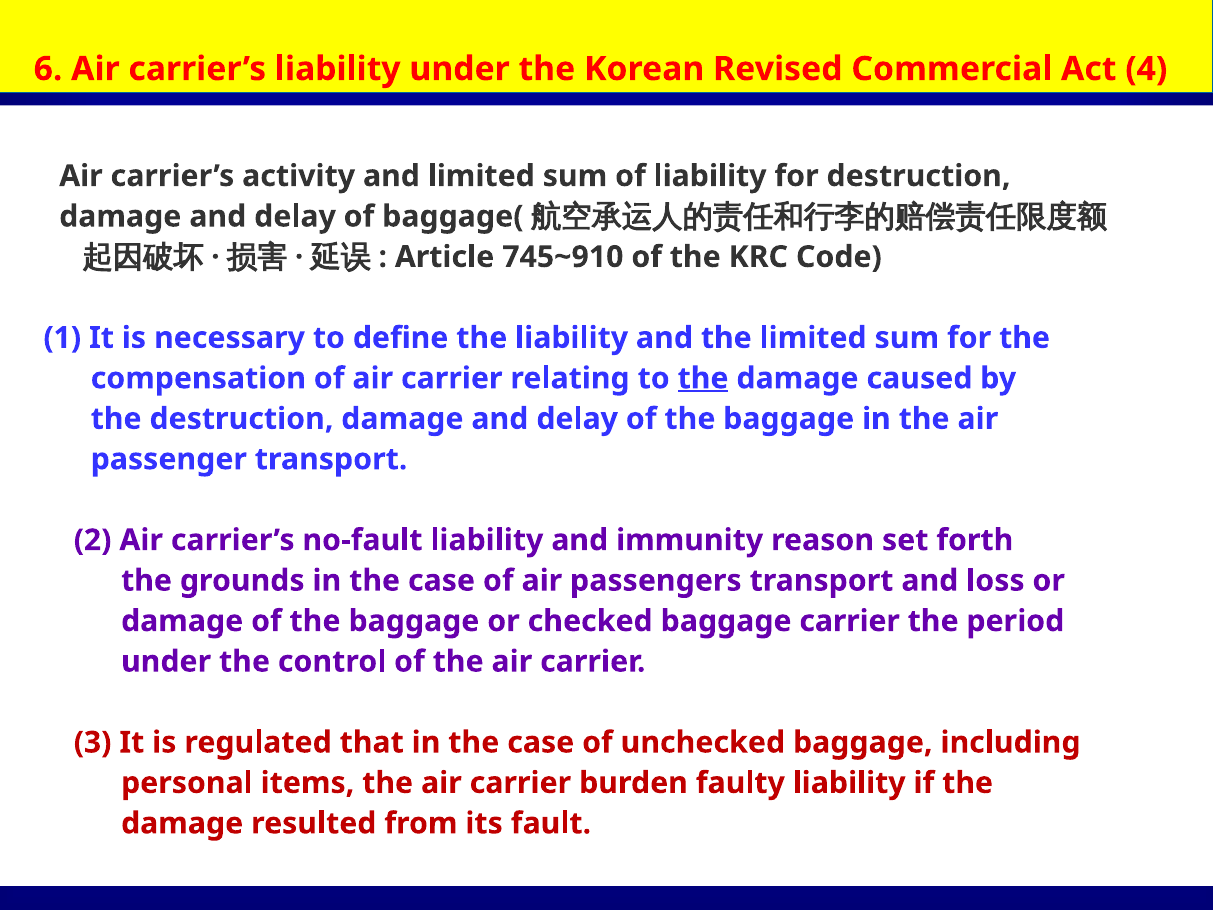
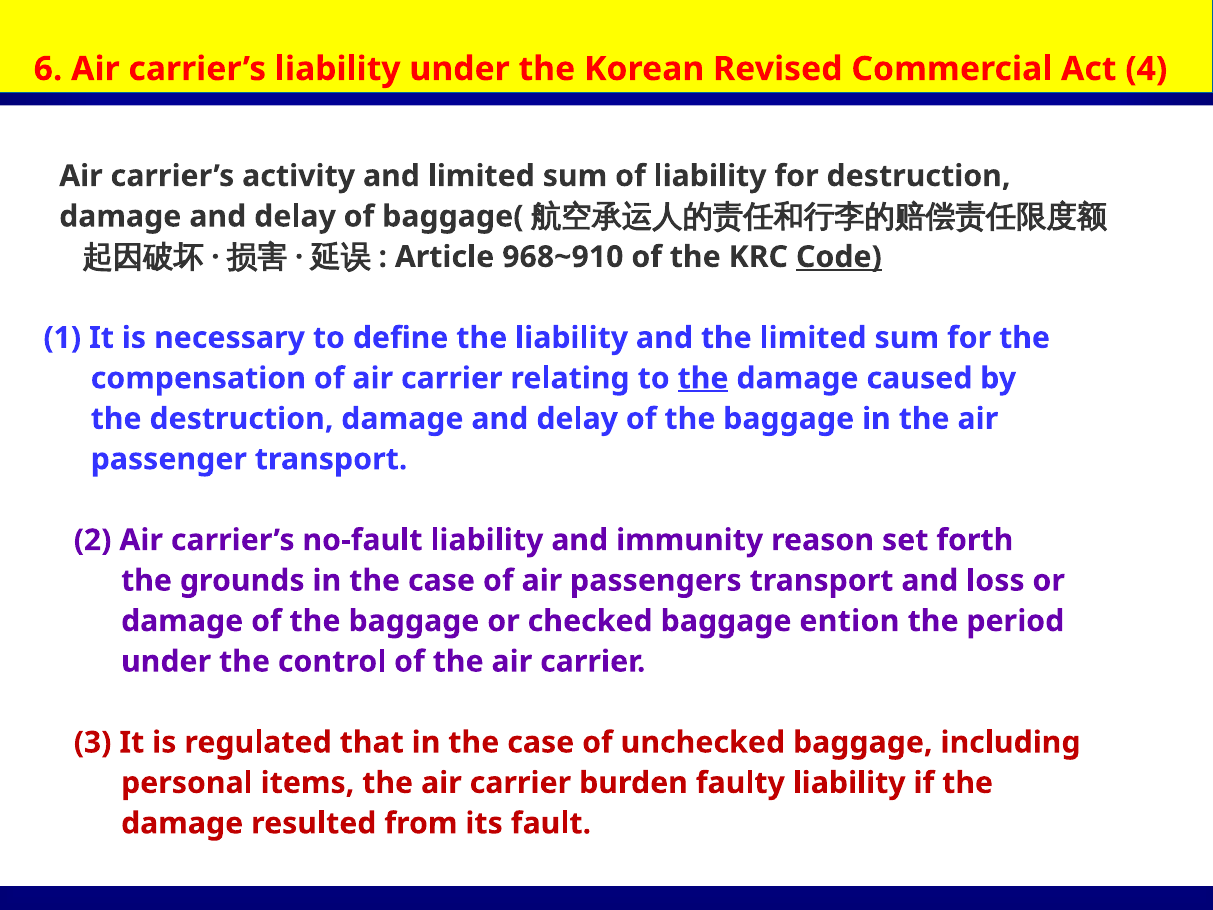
745~910: 745~910 -> 968~910
Code underline: none -> present
baggage carrier: carrier -> ention
